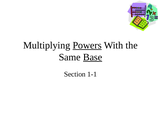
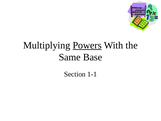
Base underline: present -> none
